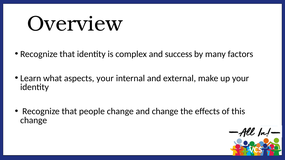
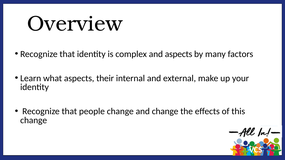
and success: success -> aspects
aspects your: your -> their
